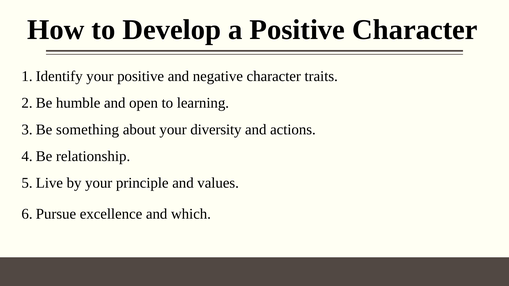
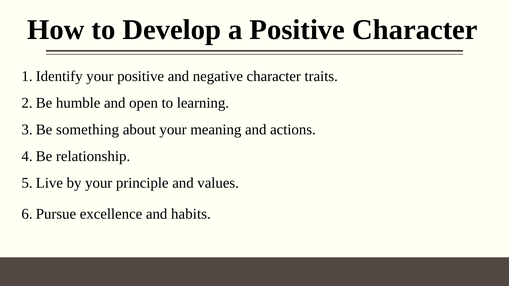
diversity: diversity -> meaning
which: which -> habits
